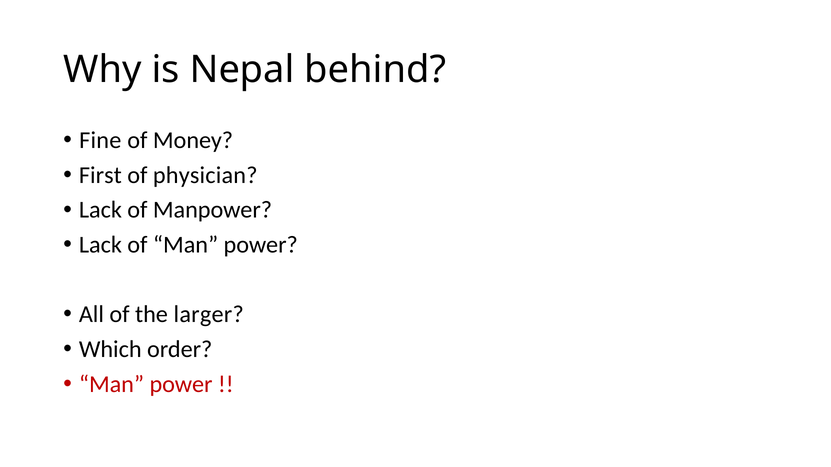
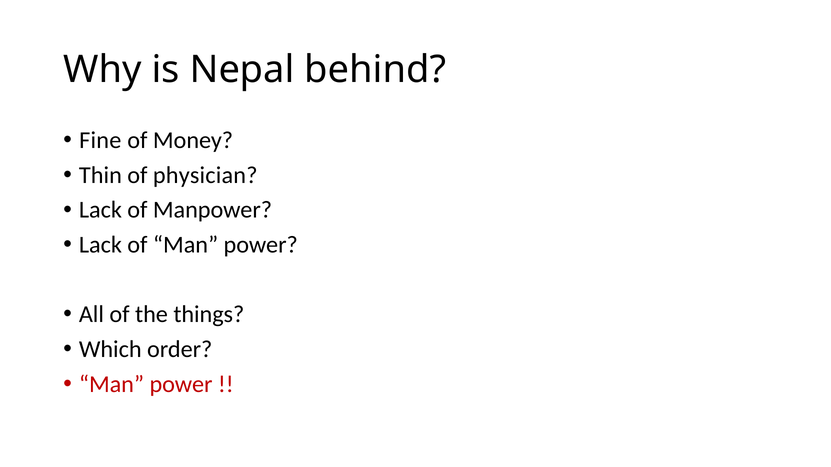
First: First -> Thin
larger: larger -> things
